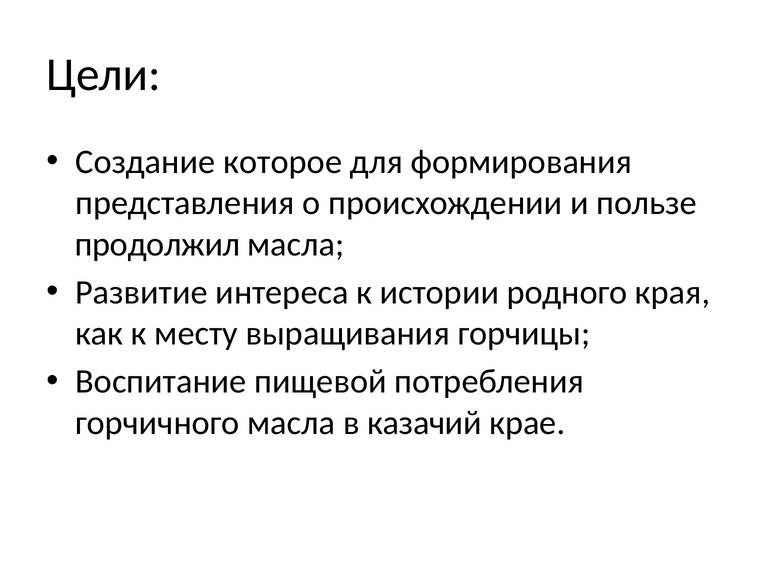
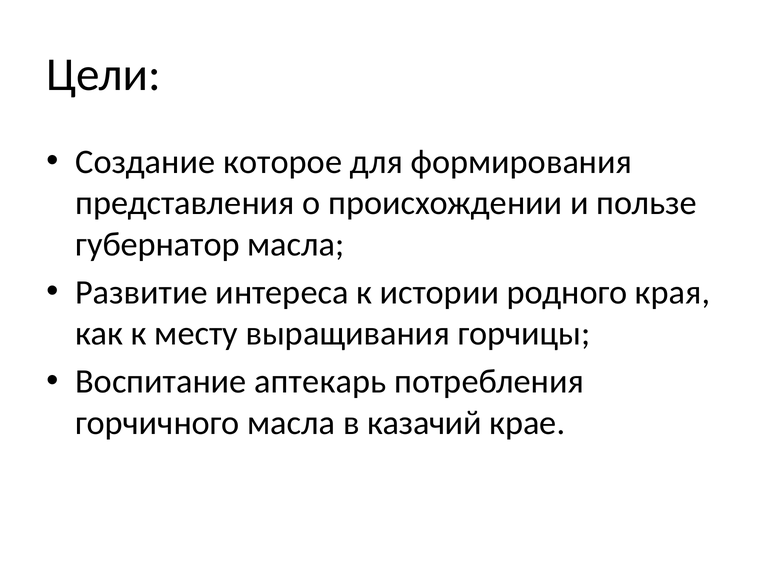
продолжил: продолжил -> губернатор
пищевой: пищевой -> аптекарь
